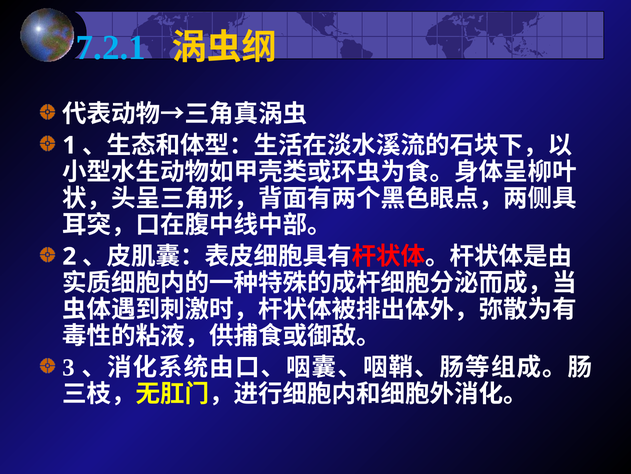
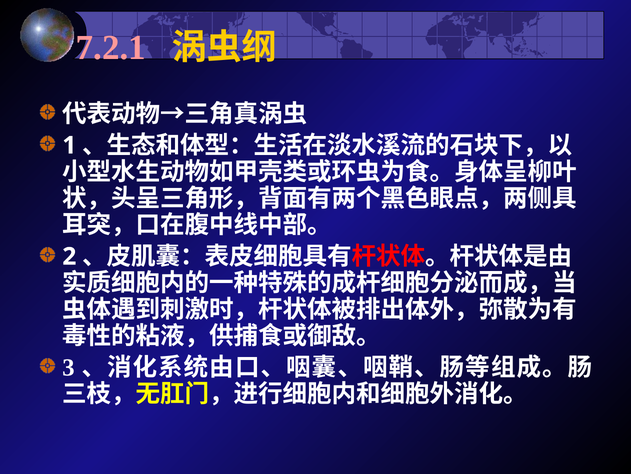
7.2.1 colour: light blue -> pink
